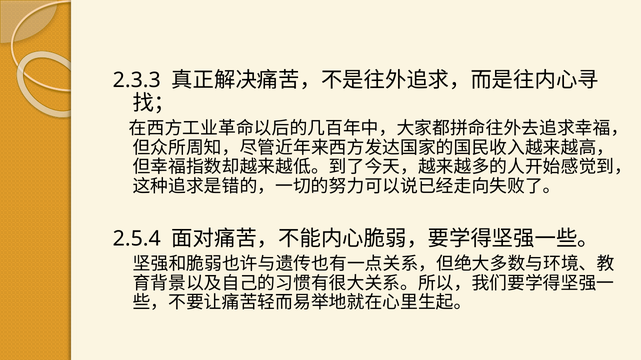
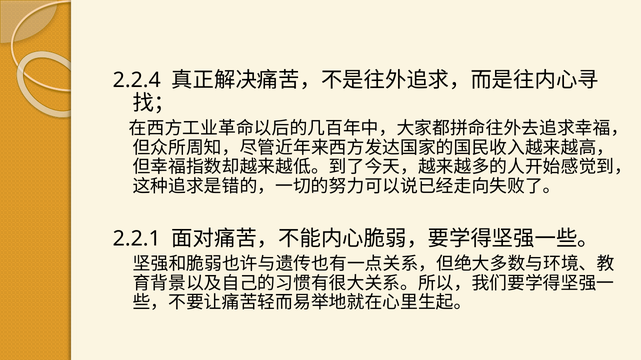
2.3.3: 2.3.3 -> 2.2.4
2.5.4: 2.5.4 -> 2.2.1
